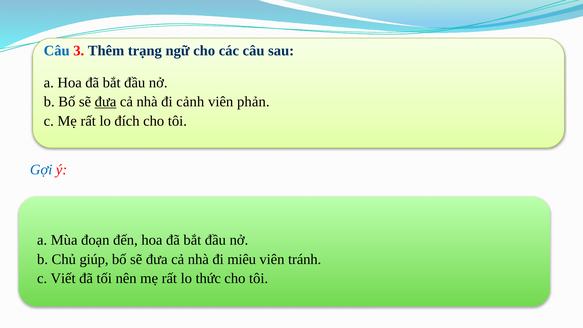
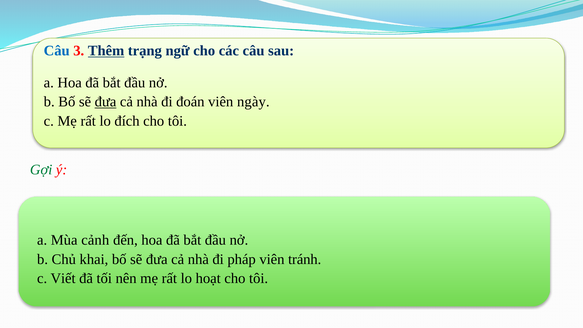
Thêm underline: none -> present
cảnh: cảnh -> đoán
phản: phản -> ngày
Gợi colour: blue -> green
đoạn: đoạn -> cảnh
giúp: giúp -> khai
miêu: miêu -> pháp
thức: thức -> hoạt
